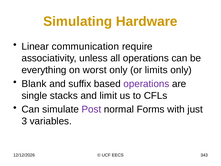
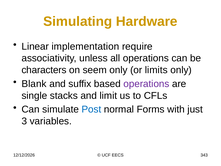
communication: communication -> implementation
everything: everything -> characters
worst: worst -> seem
Post colour: purple -> blue
